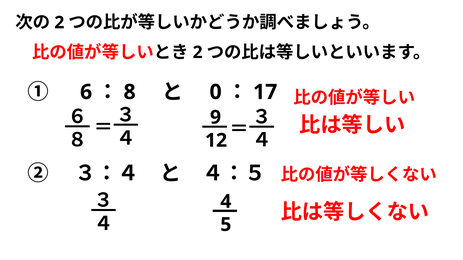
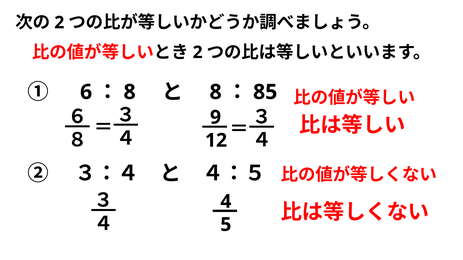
0 at (216, 92): 0 -> 8
17: 17 -> 85
